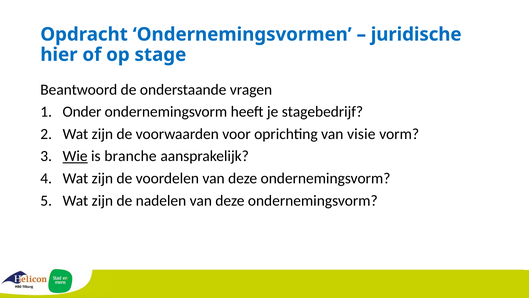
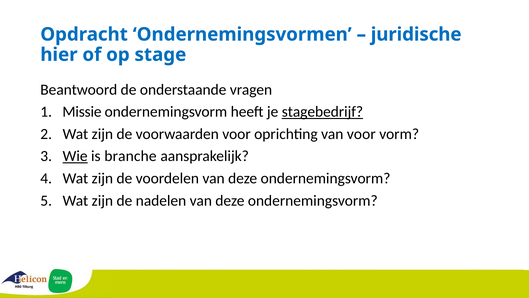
Onder: Onder -> Missie
stagebedrijf underline: none -> present
van visie: visie -> voor
